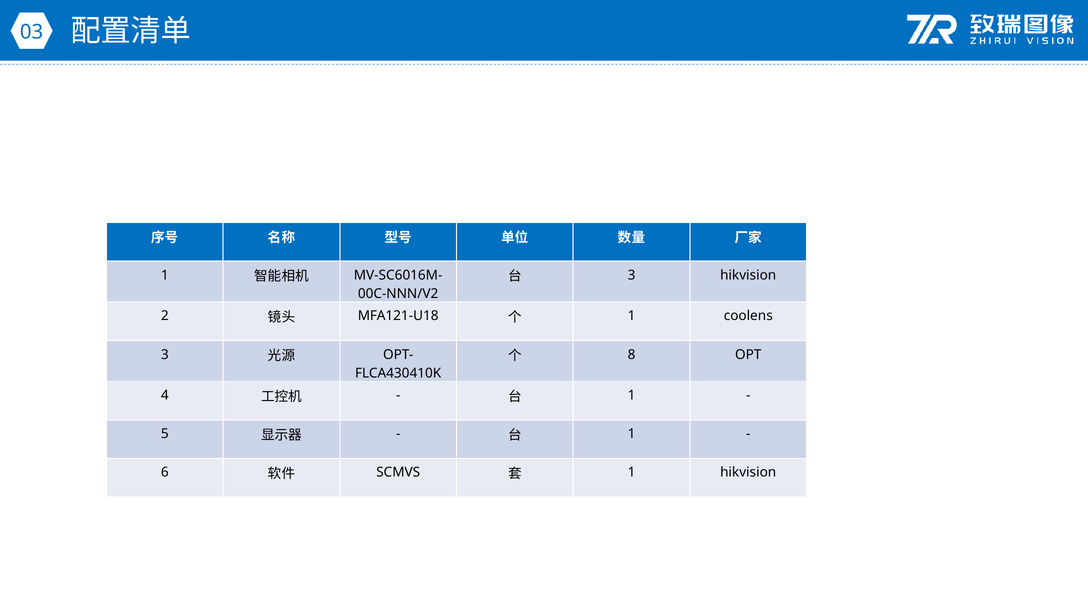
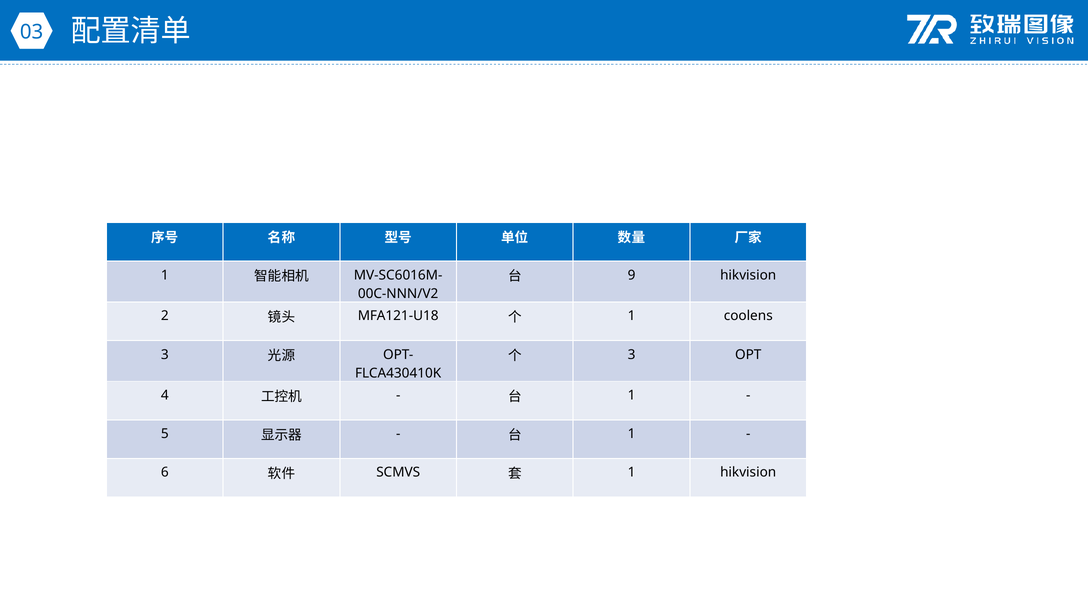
3 at (632, 275): 3 -> 9
8 at (632, 355): 8 -> 3
